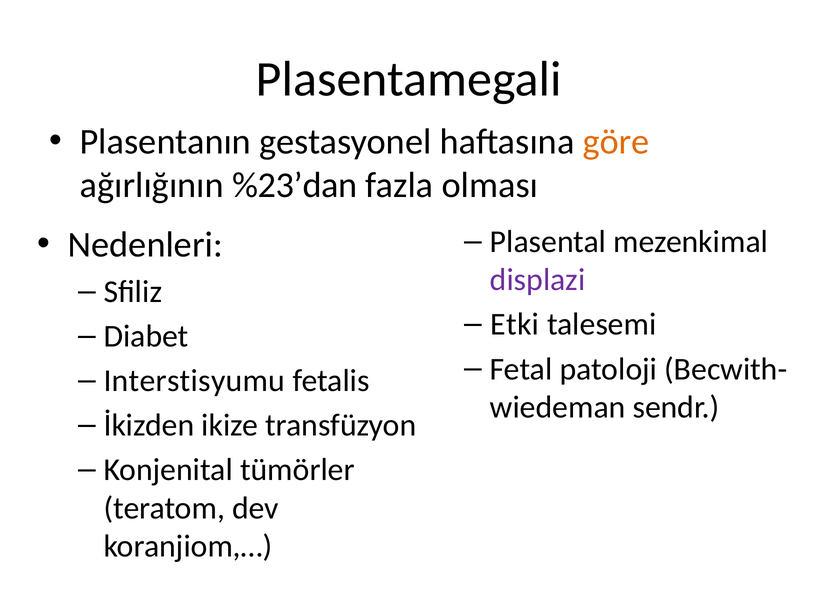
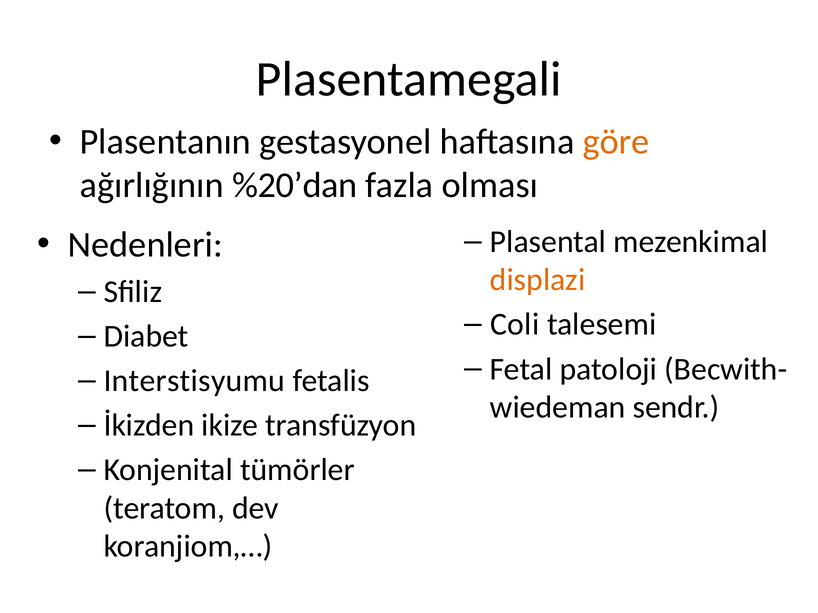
%23’dan: %23’dan -> %20’dan
displazi colour: purple -> orange
Etki: Etki -> Coli
